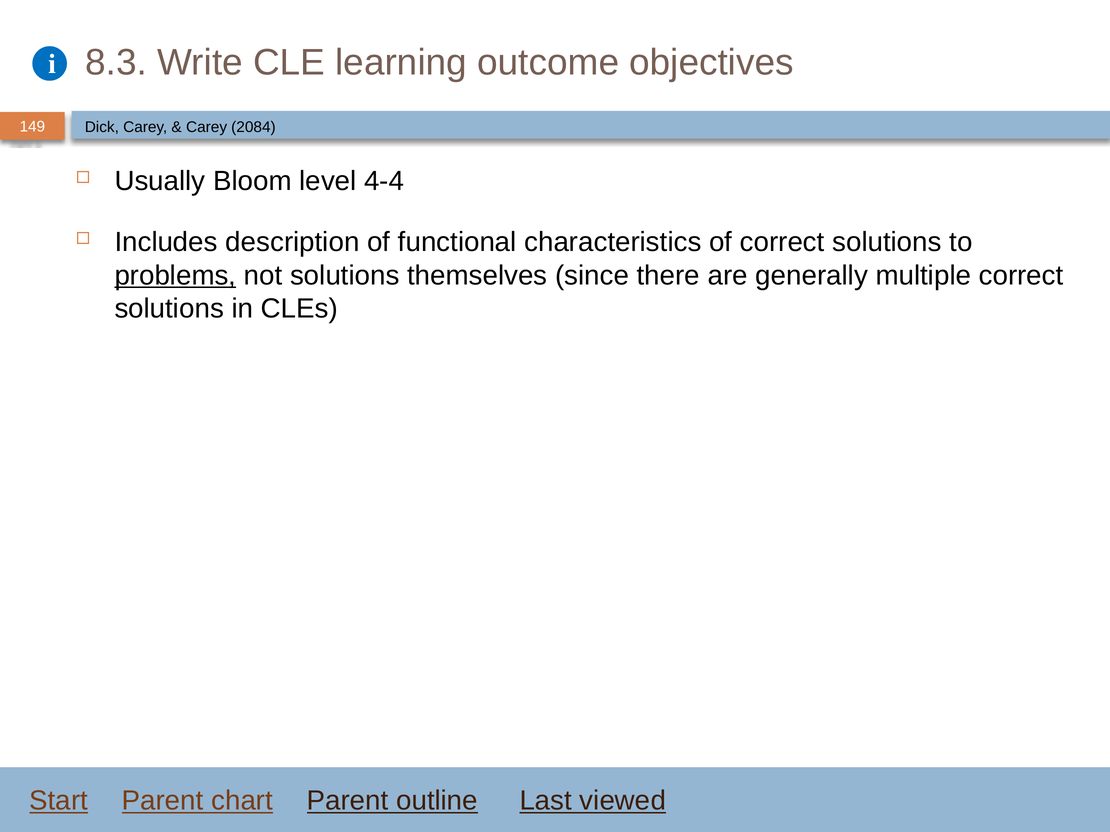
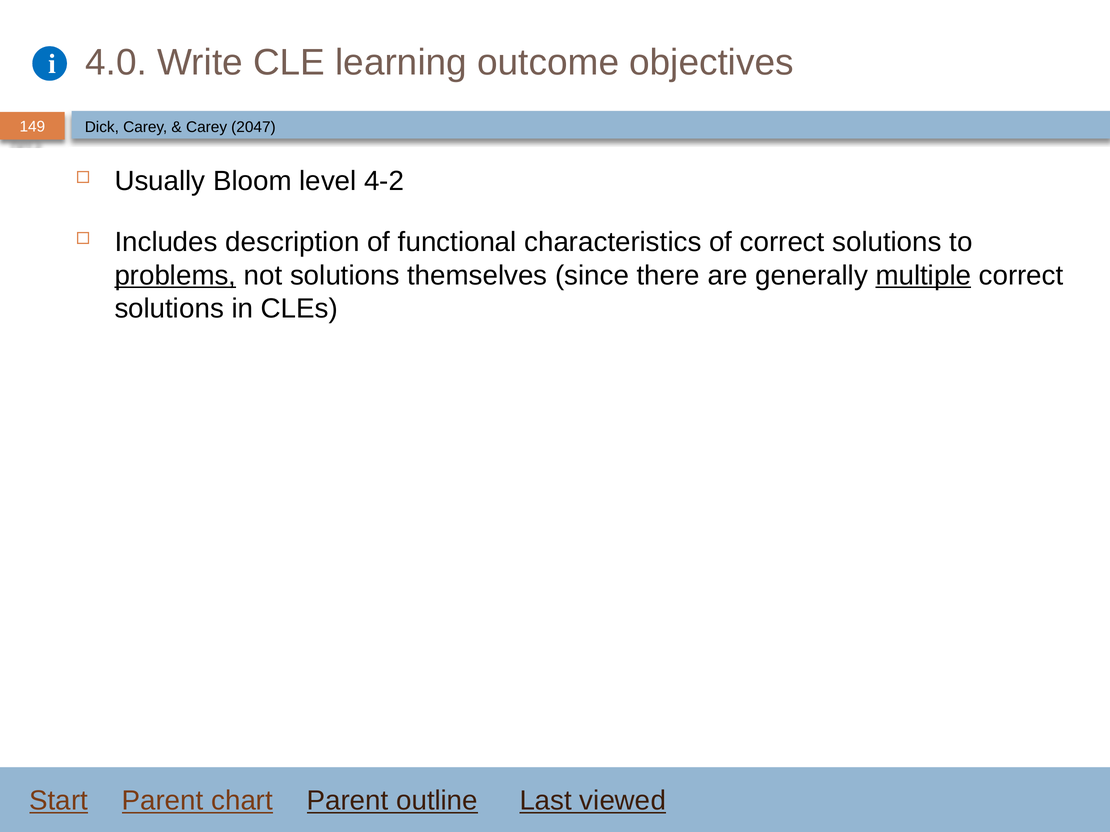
8.3: 8.3 -> 4.0
2084: 2084 -> 2047
4-4: 4-4 -> 4-2
multiple underline: none -> present
